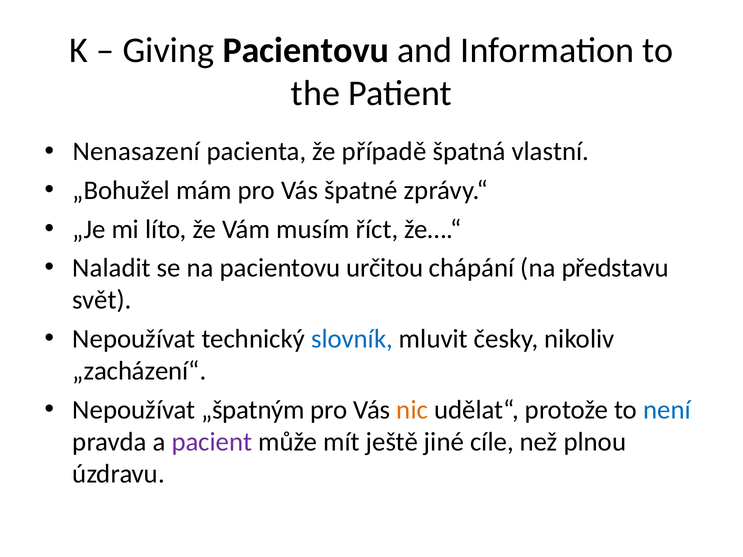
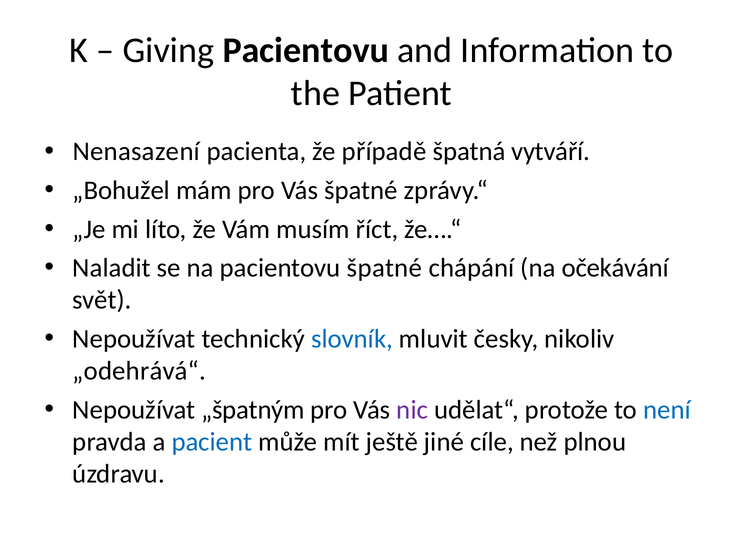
vlastní: vlastní -> vytváří
pacientovu určitou: určitou -> špatné
představu: představu -> očekávání
„zacházení“: „zacházení“ -> „odehrává“
nic colour: orange -> purple
pacient colour: purple -> blue
